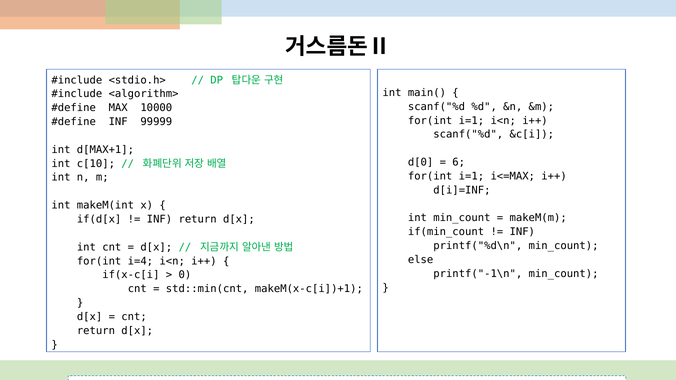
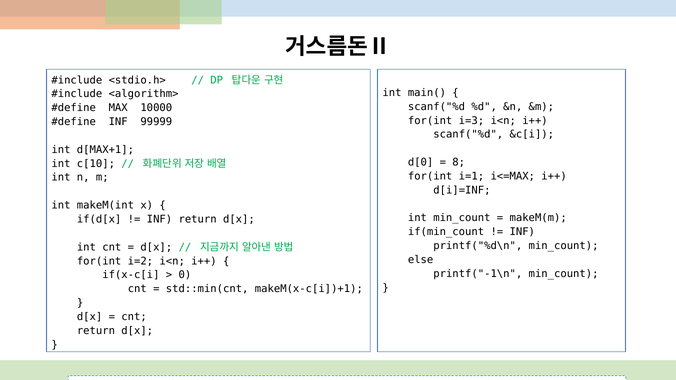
i=1 at (471, 121): i=1 -> i=3
6: 6 -> 8
i=4: i=4 -> i=2
